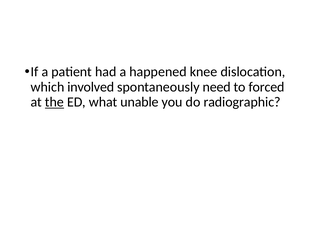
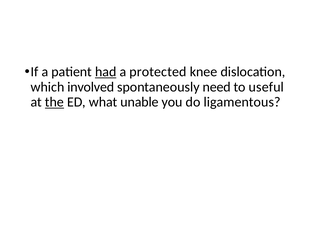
had underline: none -> present
happened: happened -> protected
forced: forced -> useful
radiographic: radiographic -> ligamentous
